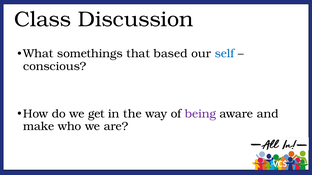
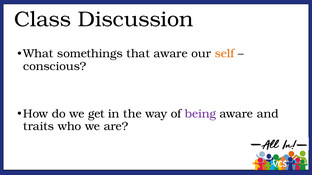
that based: based -> aware
self colour: blue -> orange
make: make -> traits
